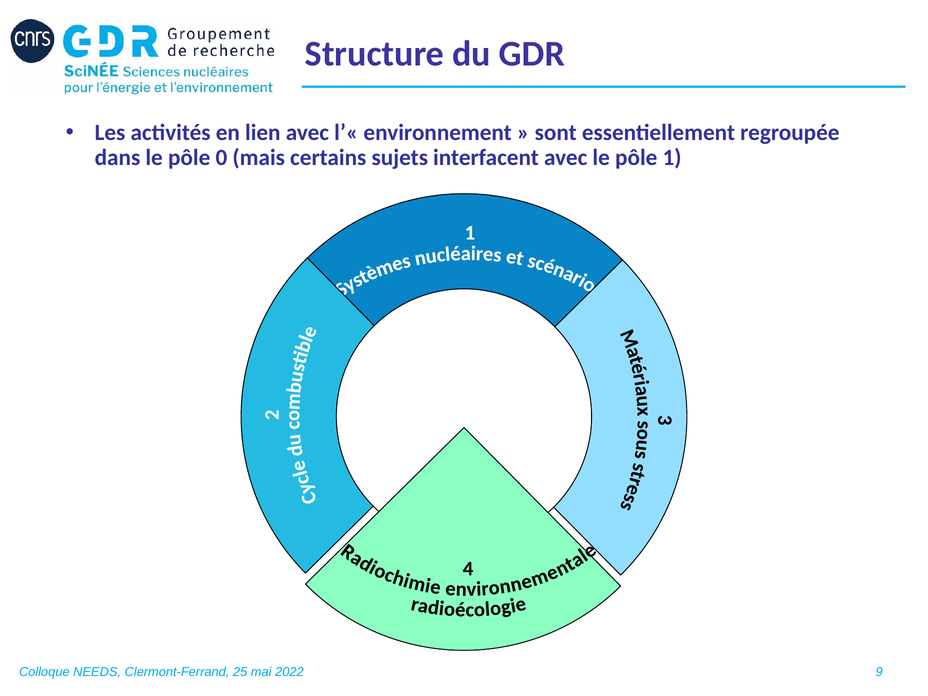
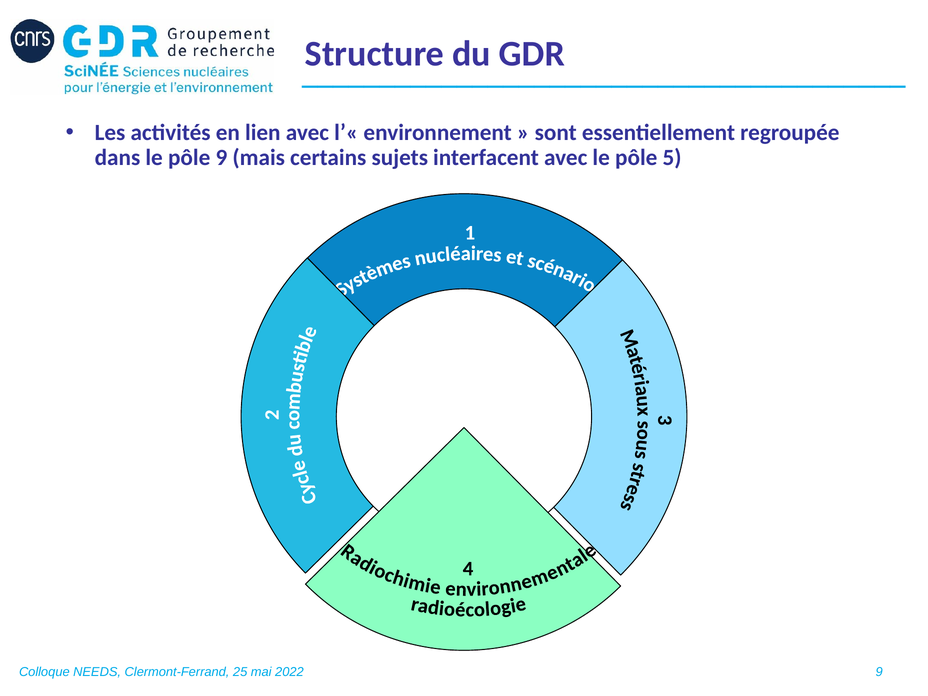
pôle 0: 0 -> 9
1: 1 -> 5
